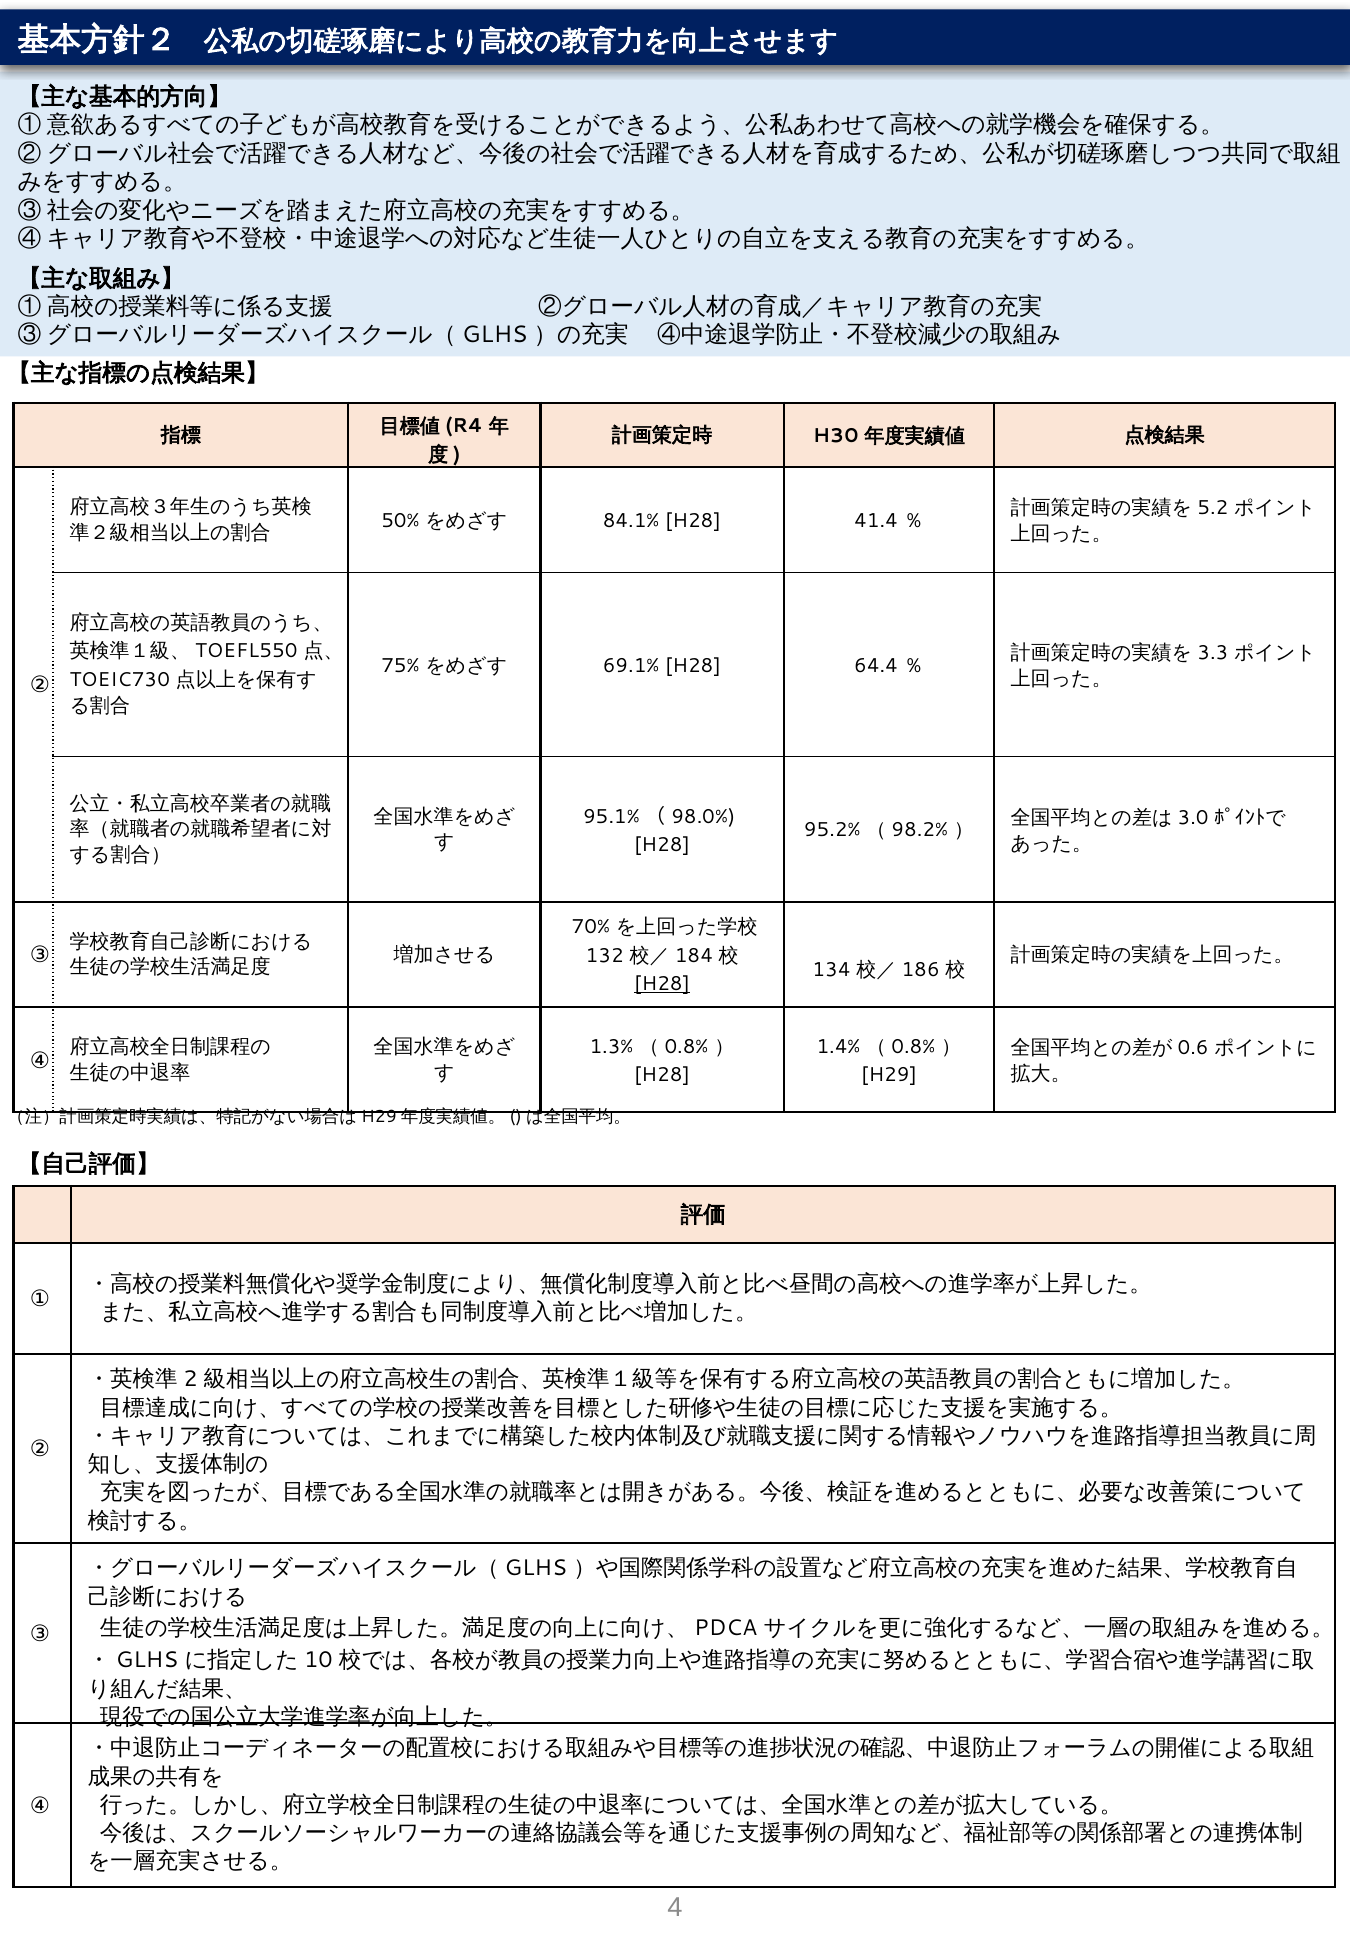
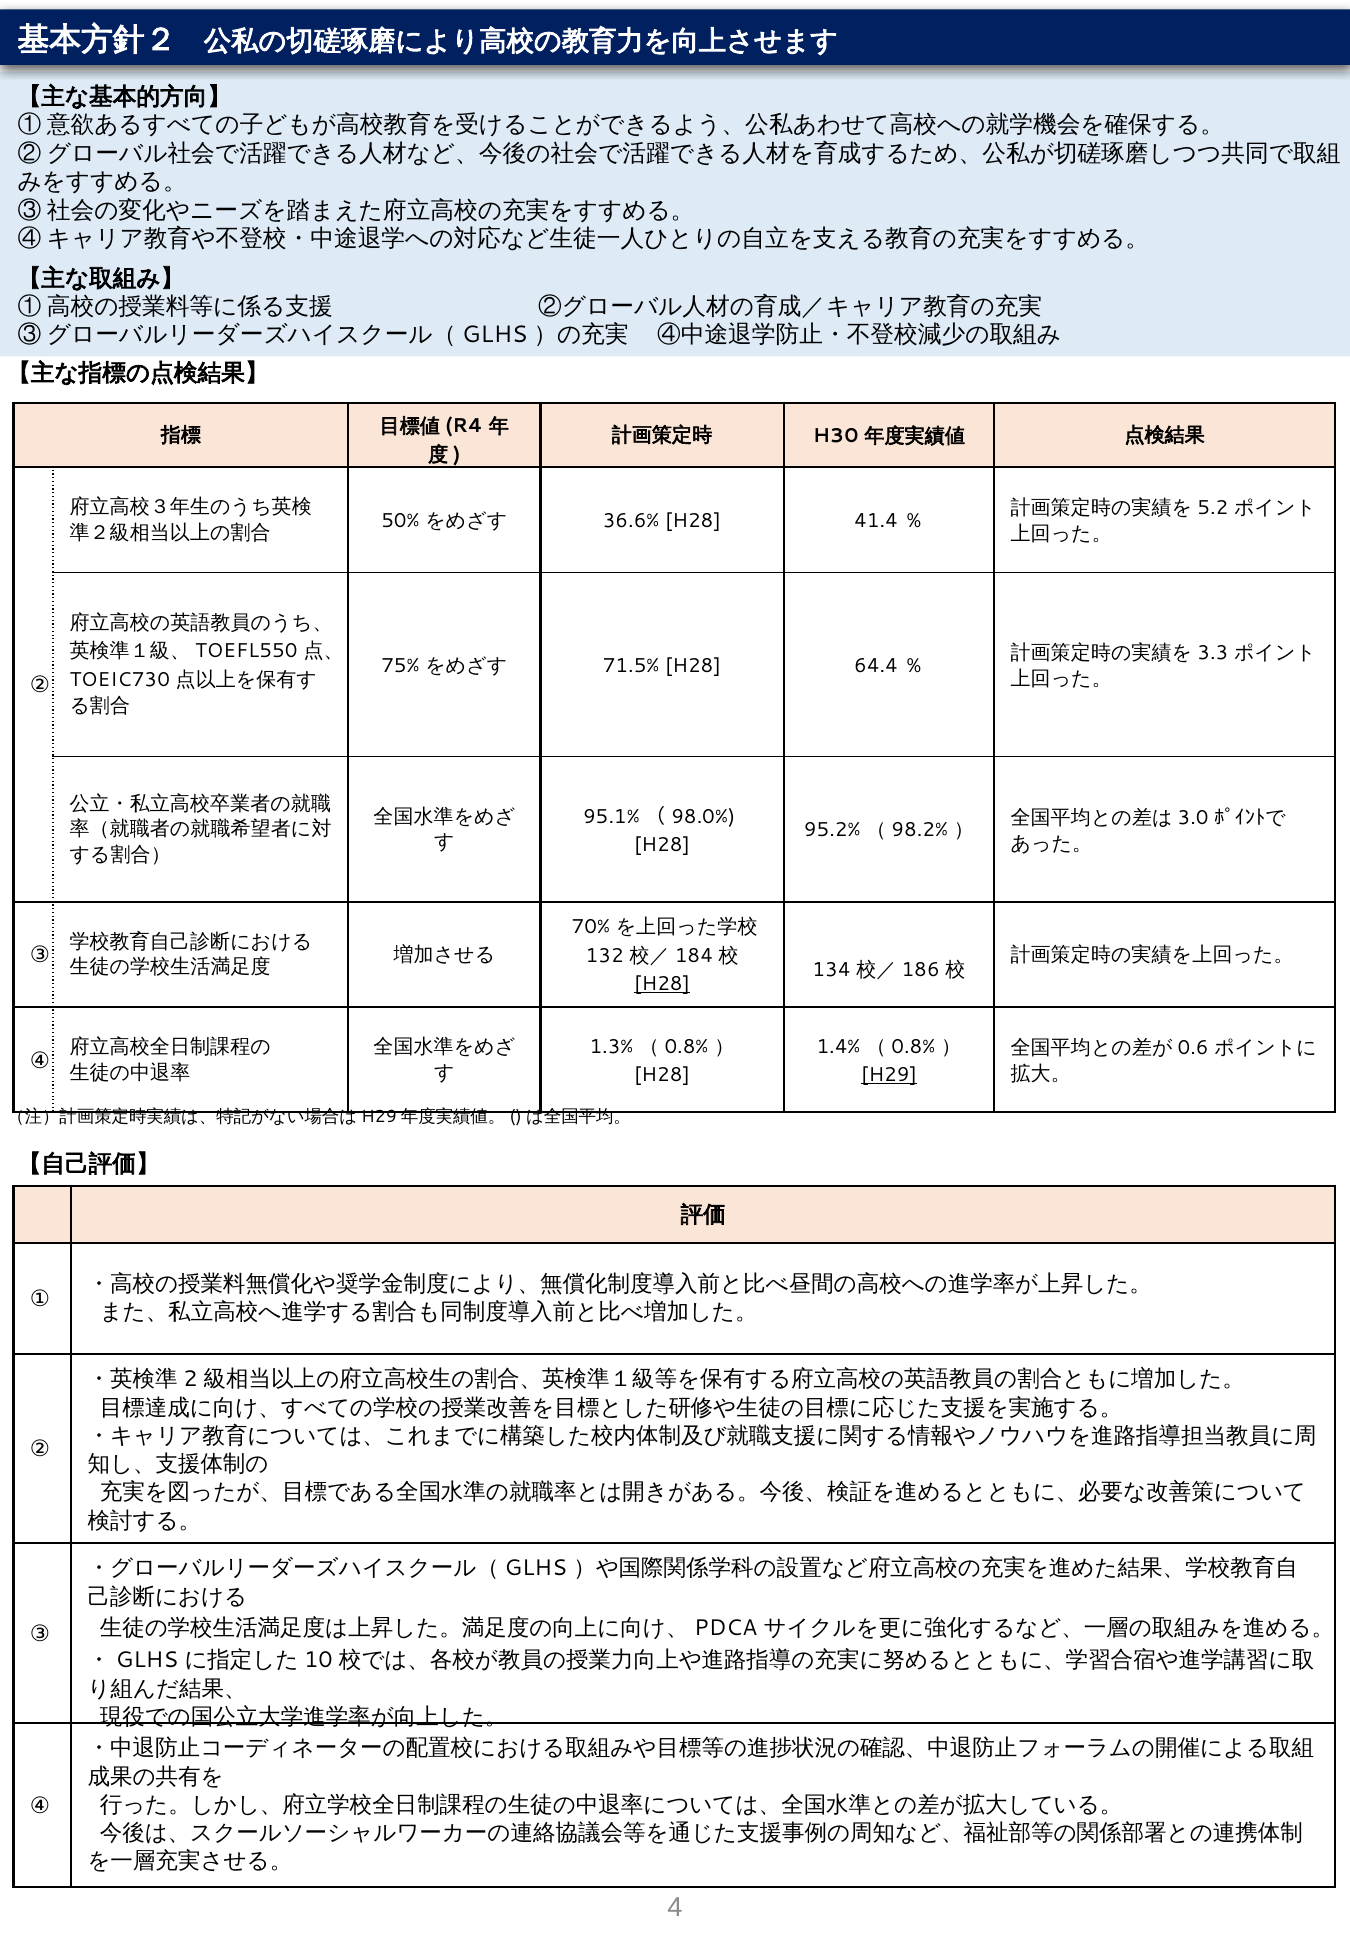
84.1%: 84.1% -> 36.6%
69.1%: 69.1% -> 71.5%
H29 underline: none -> present
